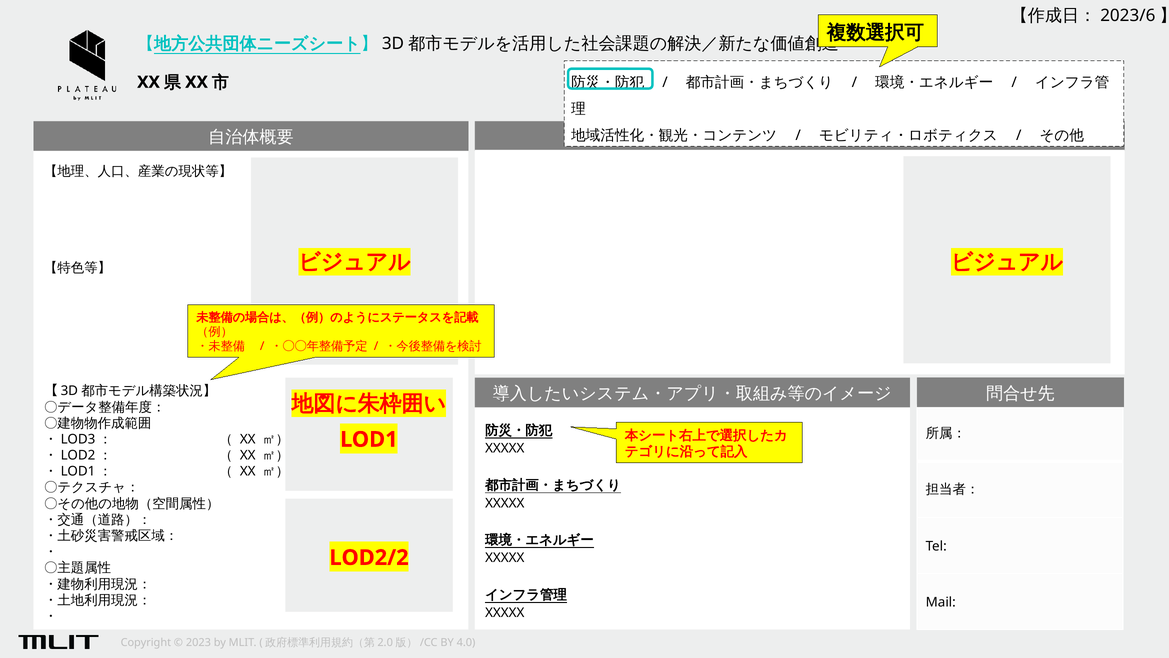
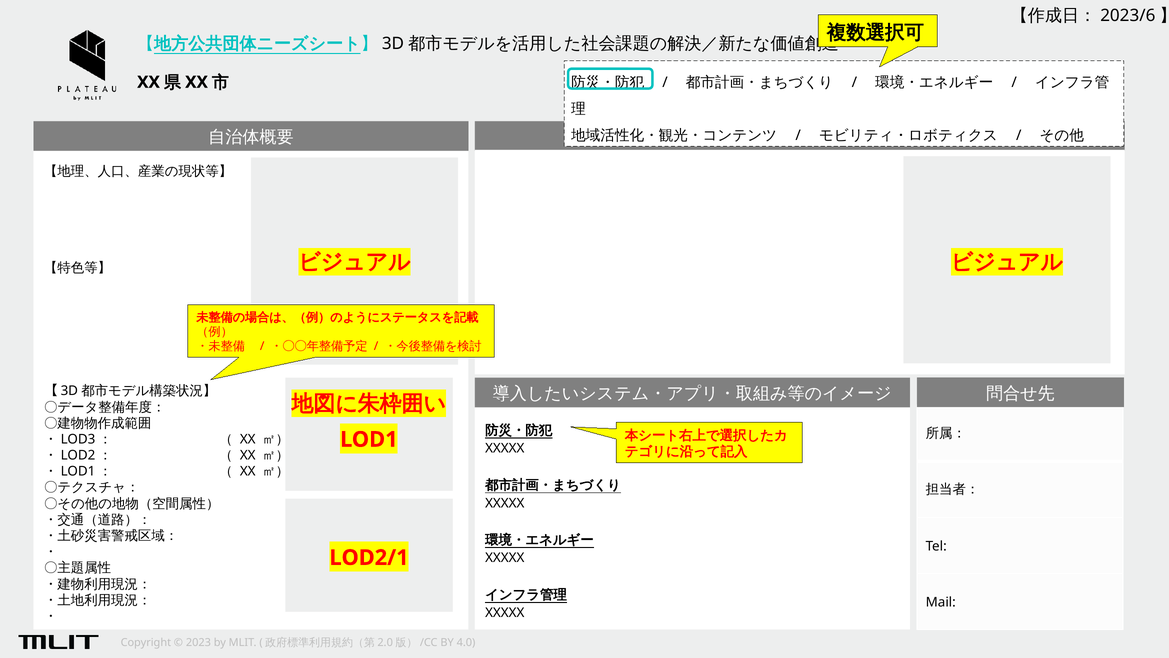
LOD2/2: LOD2/2 -> LOD2/1
